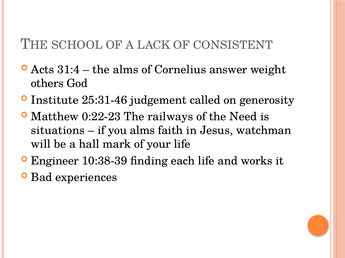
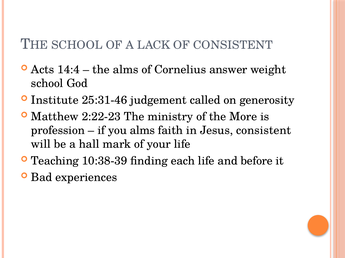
31:4: 31:4 -> 14:4
others at (47, 84): others -> school
0:22-23: 0:22-23 -> 2:22-23
railways: railways -> ministry
Need: Need -> More
situations: situations -> profession
Jesus watchman: watchman -> consistent
Engineer: Engineer -> Teaching
works: works -> before
